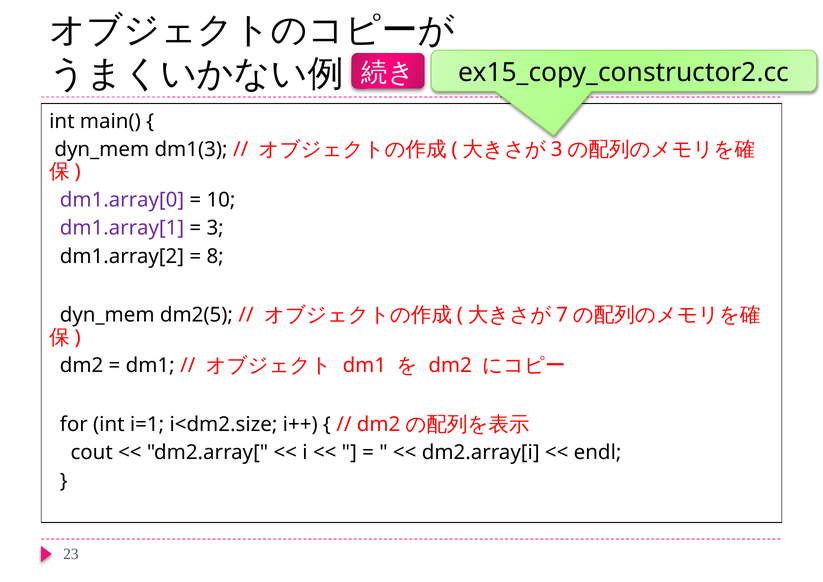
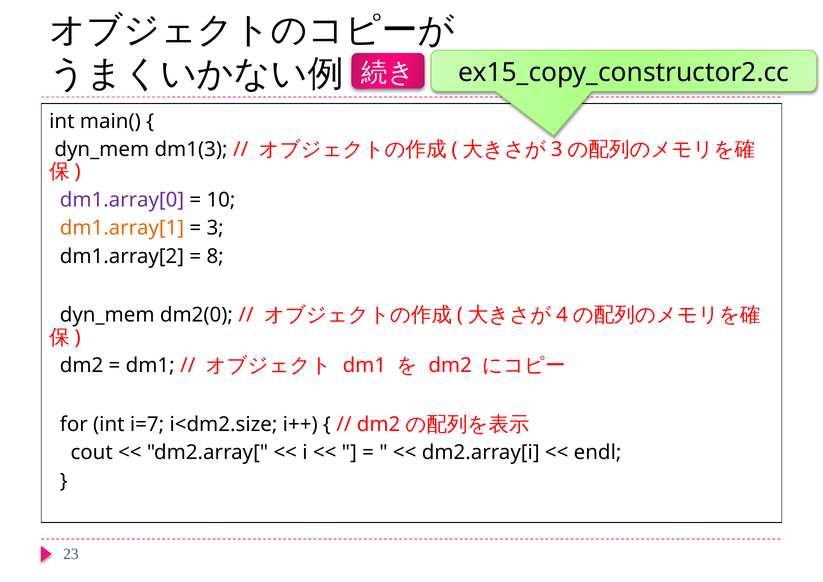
dm1.array[1 colour: purple -> orange
dm2(5: dm2(5 -> dm2(0
7: 7 -> 4
i=1: i=1 -> i=7
